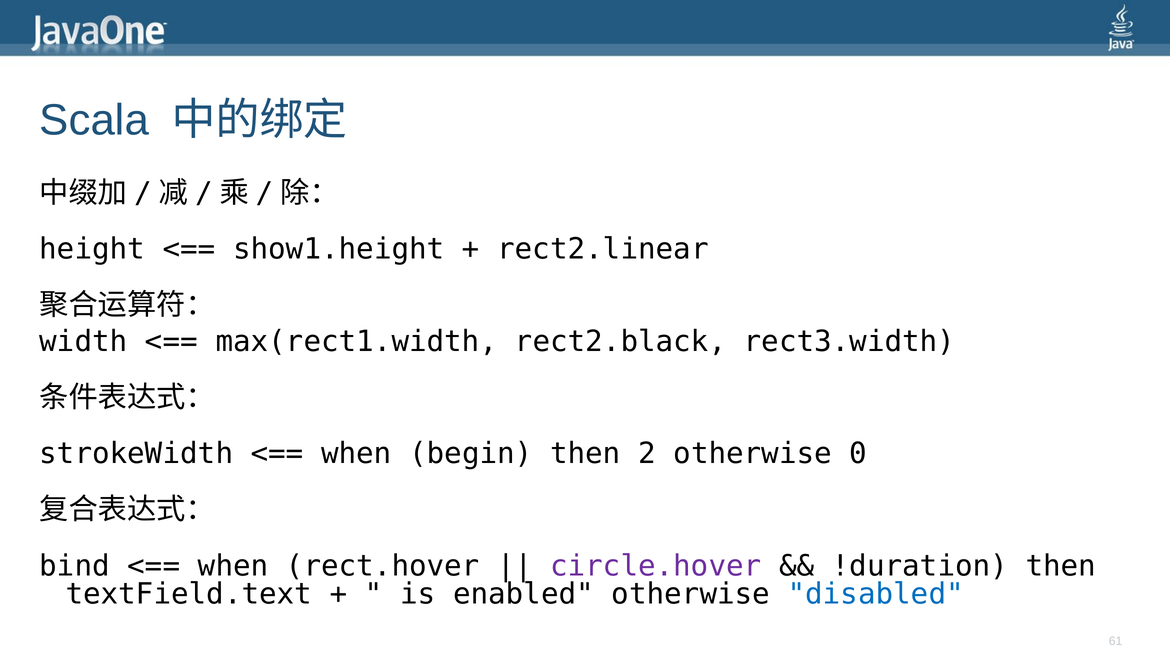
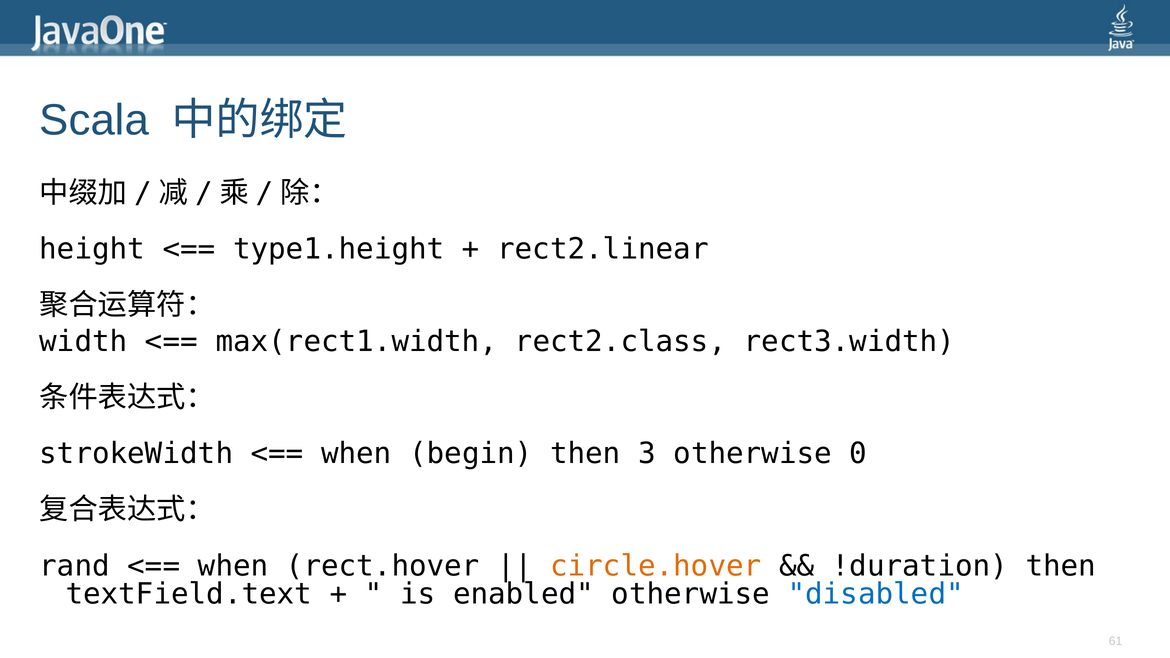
show1.height: show1.height -> type1.height
rect2.black: rect2.black -> rect2.class
2: 2 -> 3
bind: bind -> rand
circle.hover colour: purple -> orange
